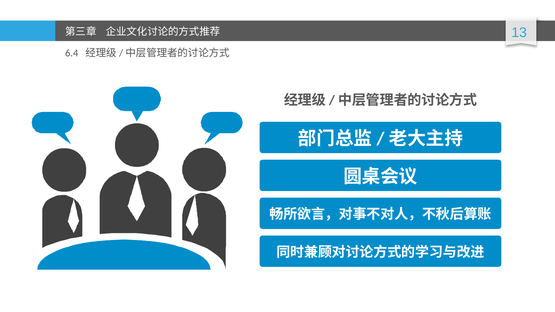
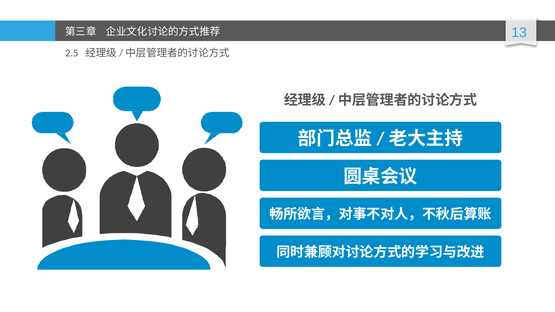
6.4: 6.4 -> 2.5
